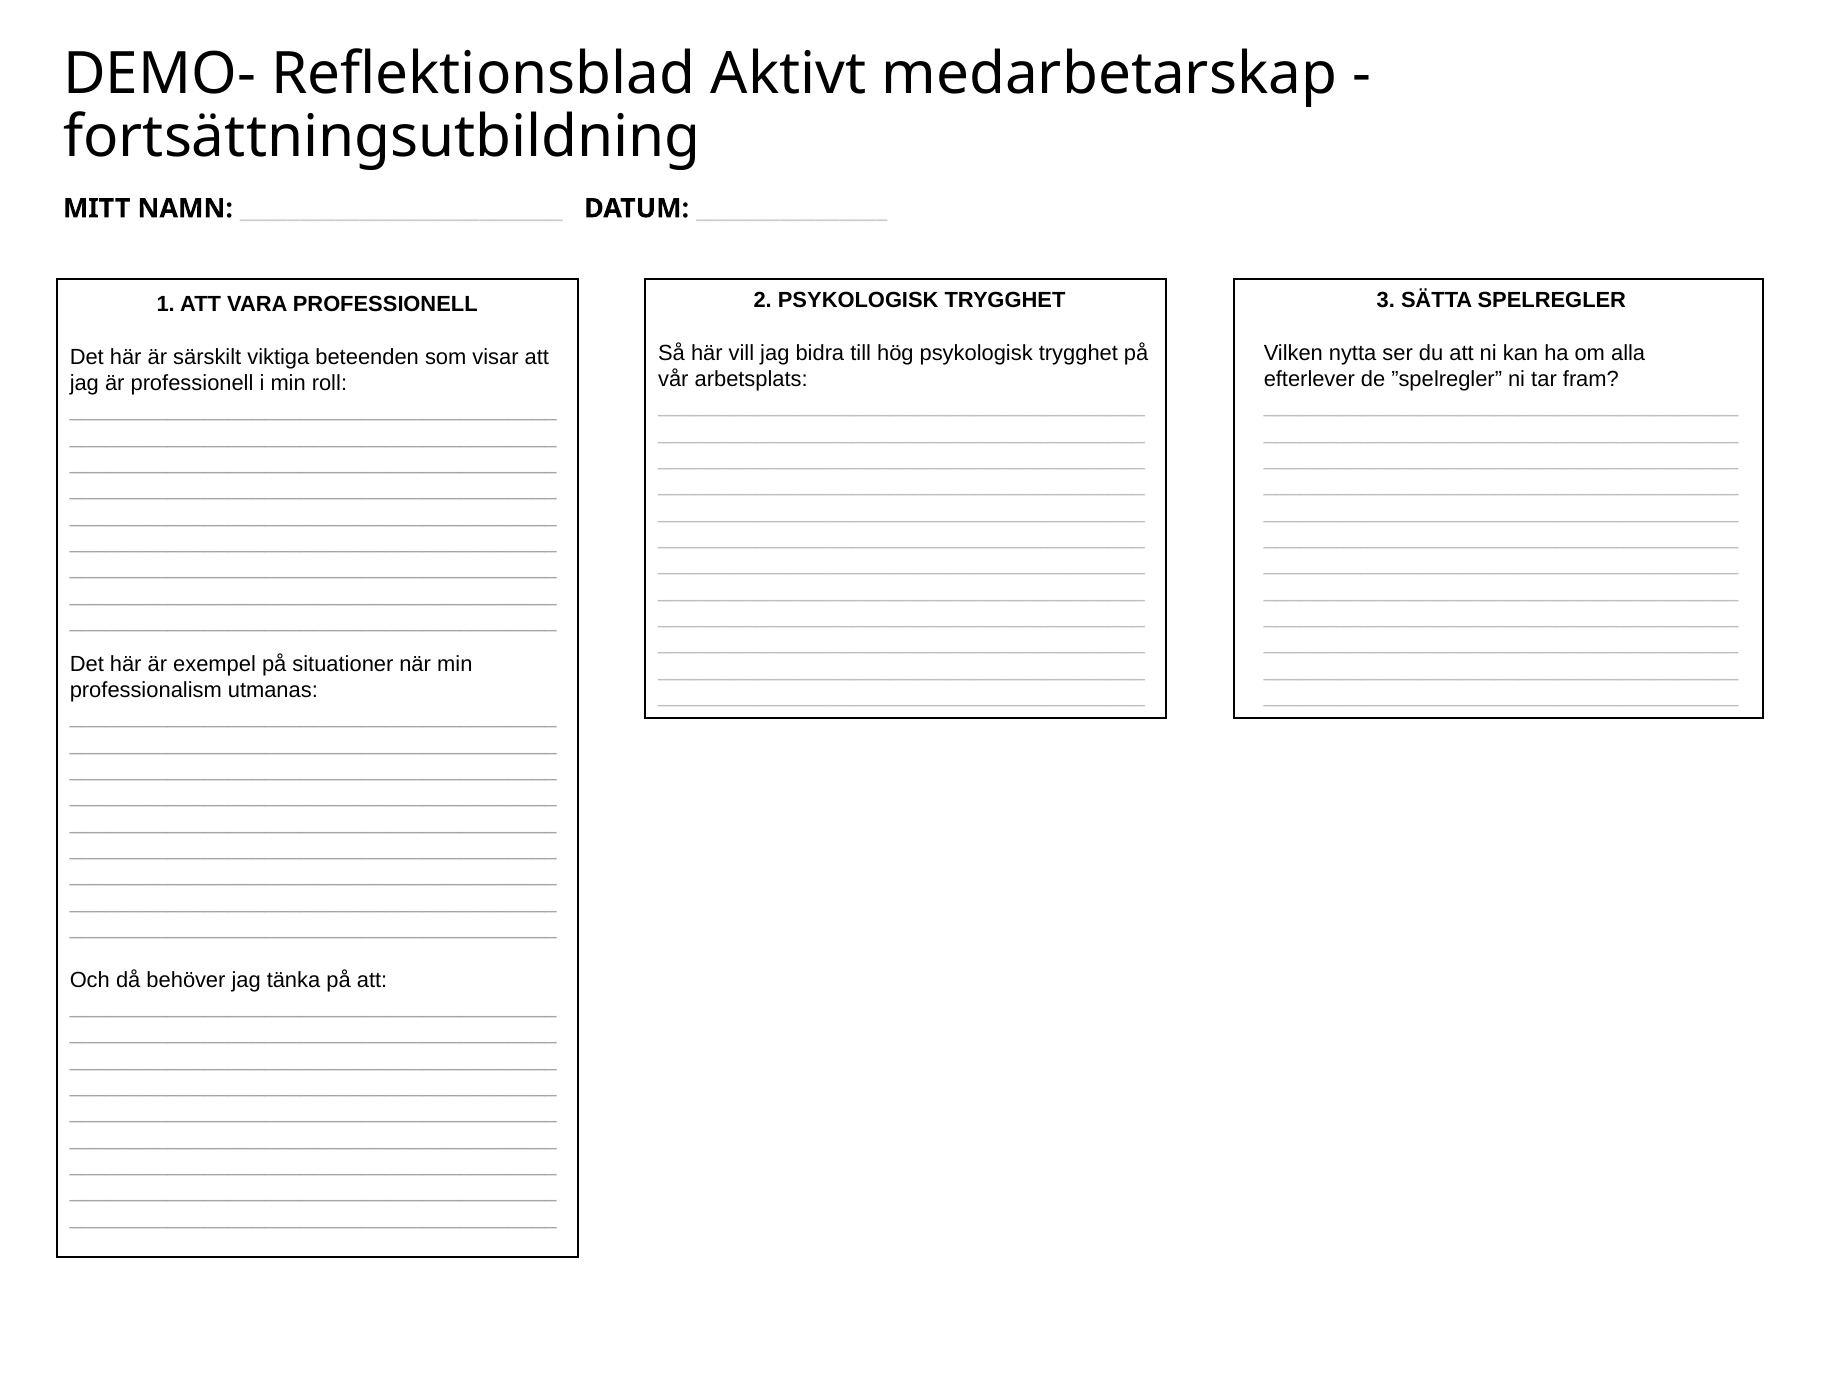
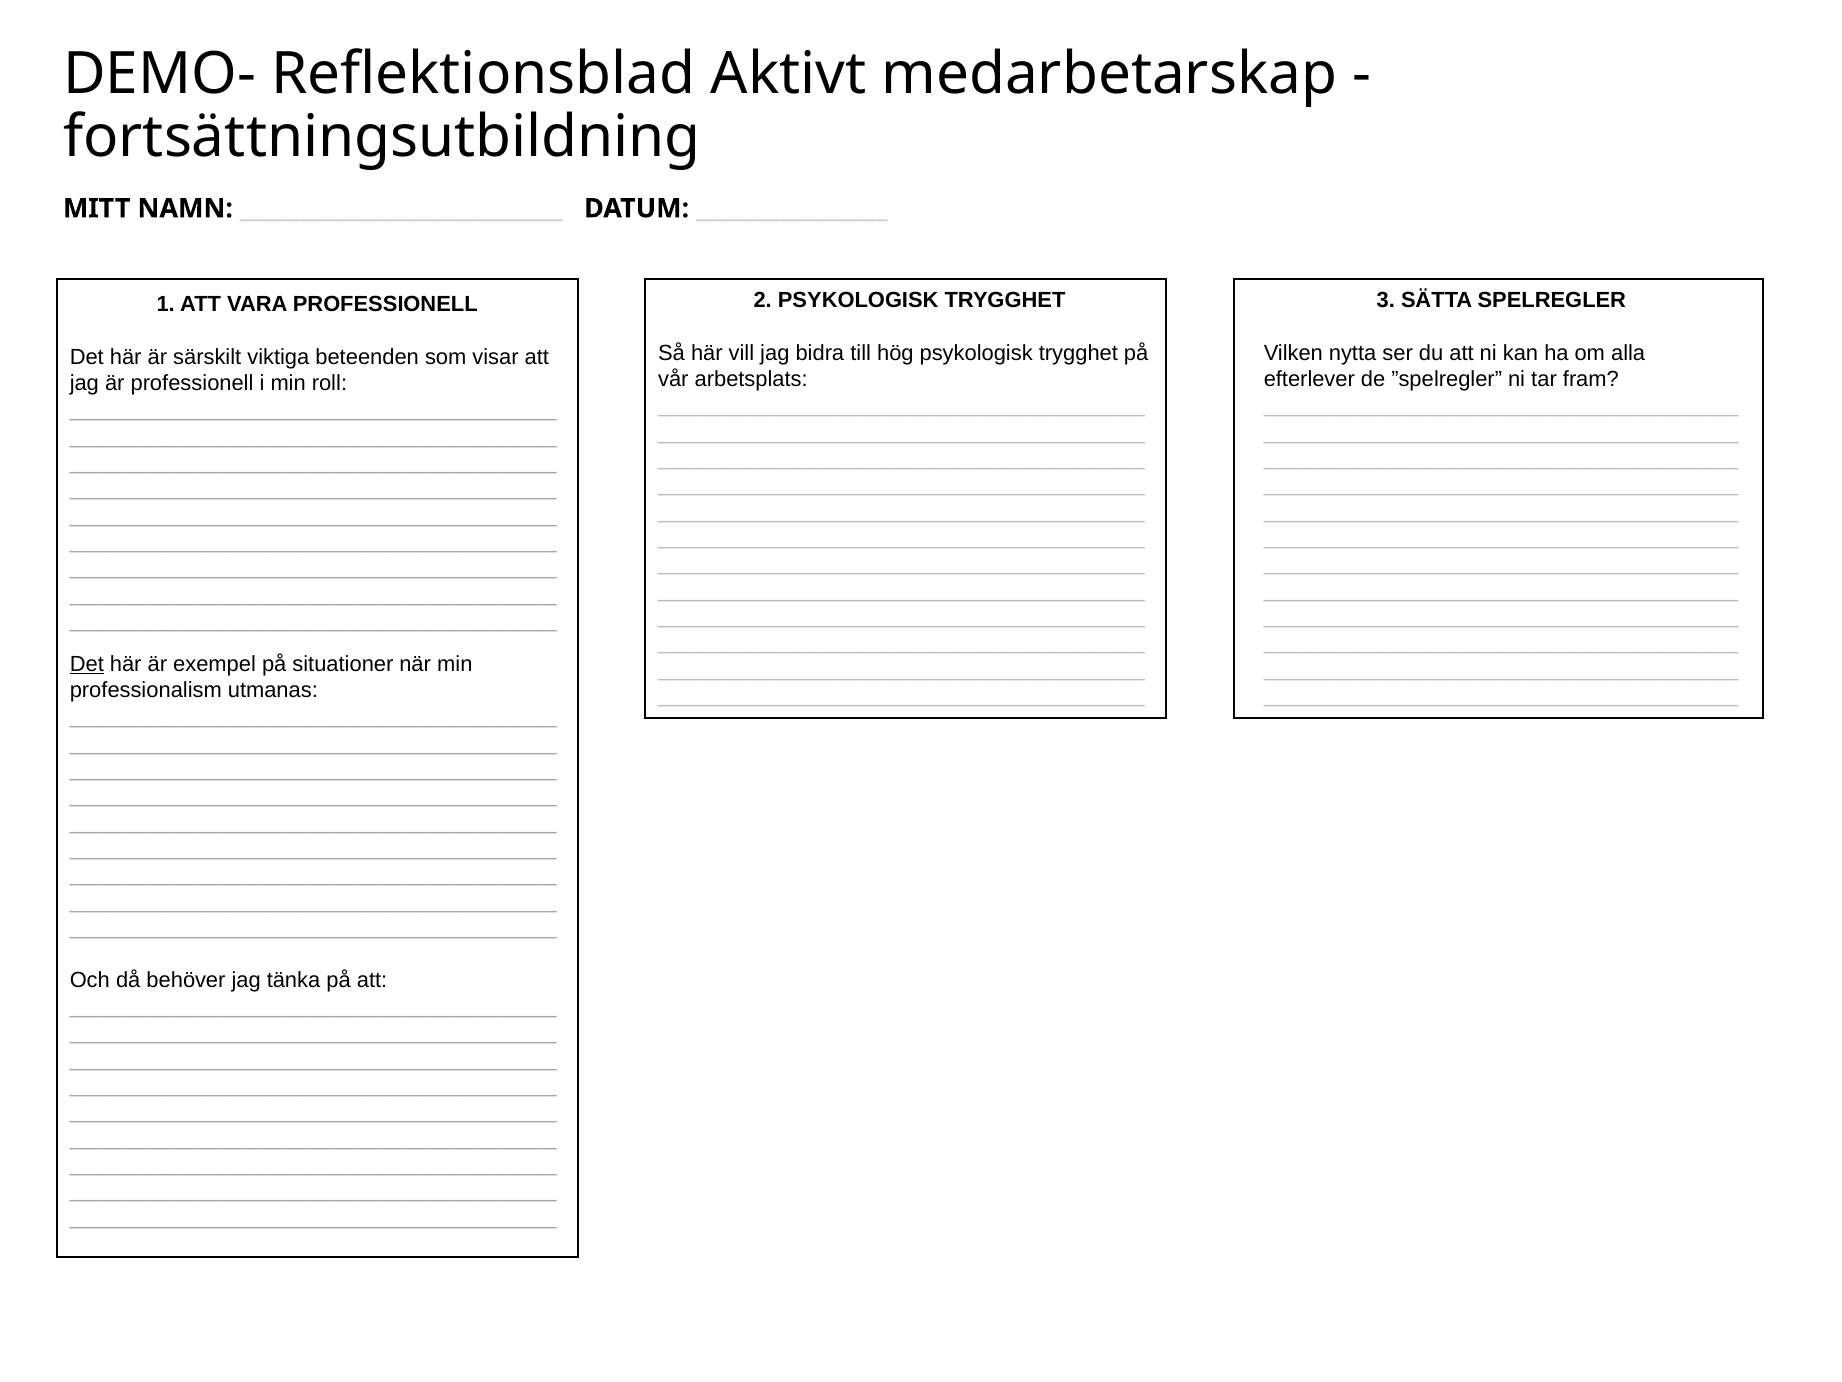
Det at (87, 664) underline: none -> present
